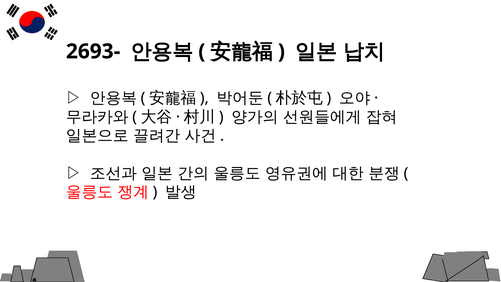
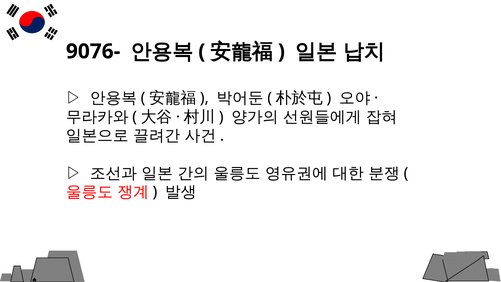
2693-: 2693- -> 9076-
